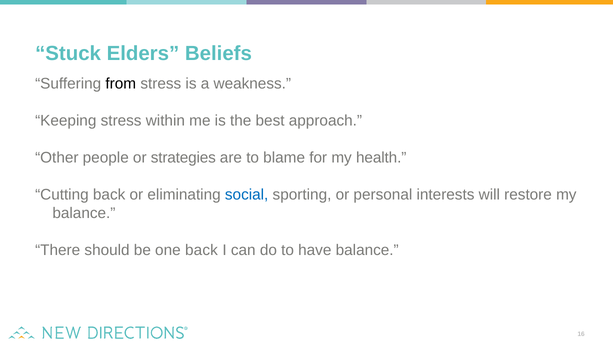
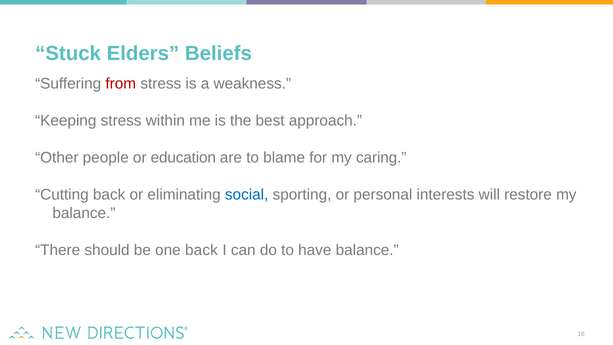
from colour: black -> red
strategies: strategies -> education
health: health -> caring
